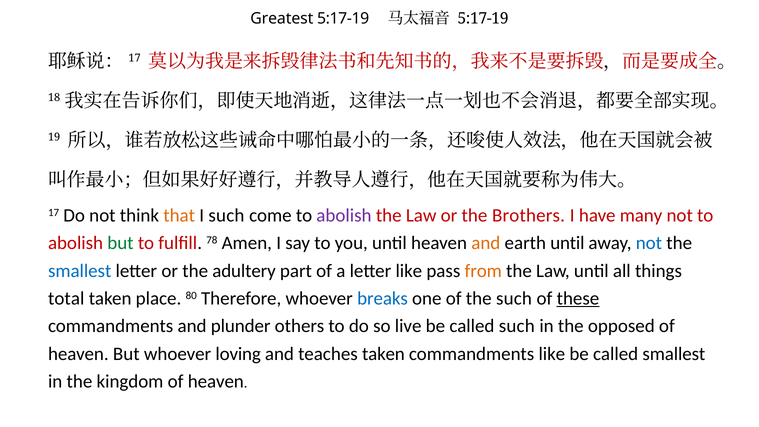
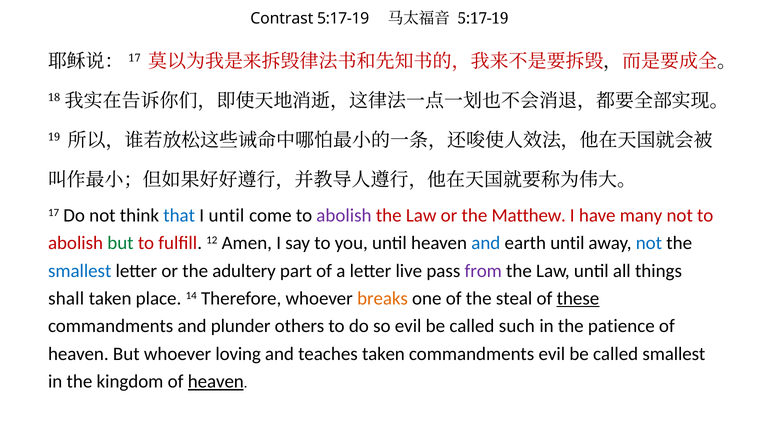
Greatest: Greatest -> Contrast
that colour: orange -> blue
I such: such -> until
Brothers: Brothers -> Matthew
78: 78 -> 12
and at (486, 243) colour: orange -> blue
letter like: like -> live
from colour: orange -> purple
total: total -> shall
80: 80 -> 14
breaks colour: blue -> orange
the such: such -> steal
so live: live -> evil
opposed: opposed -> patience
commandments like: like -> evil
heaven at (216, 381) underline: none -> present
